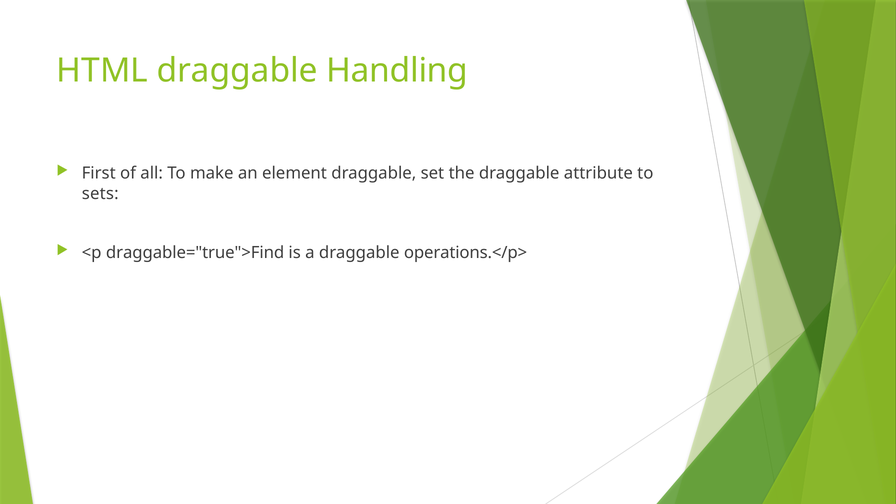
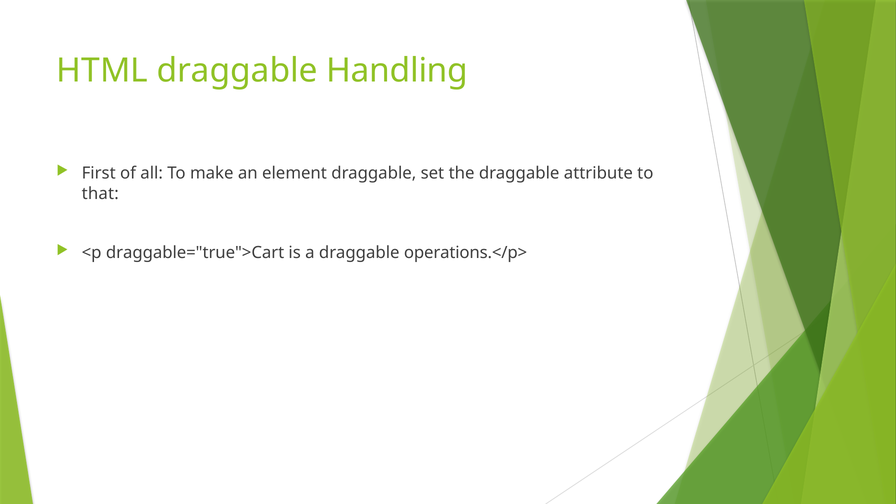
sets: sets -> that
draggable="true">Find: draggable="true">Find -> draggable="true">Cart
